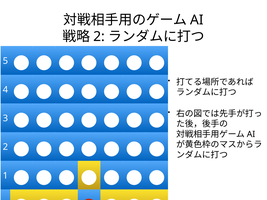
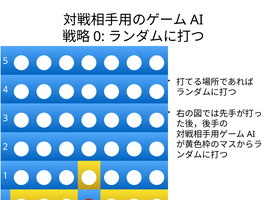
2 at (99, 37): 2 -> 0
